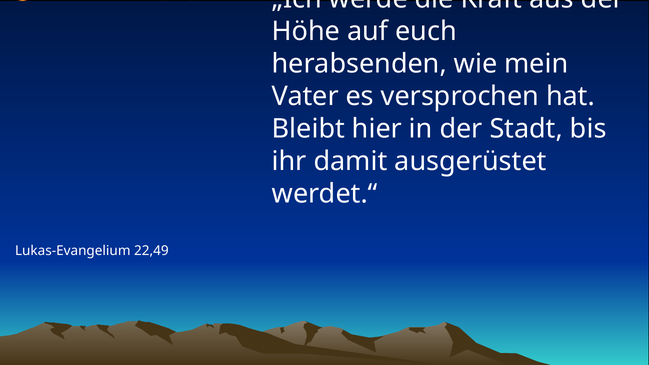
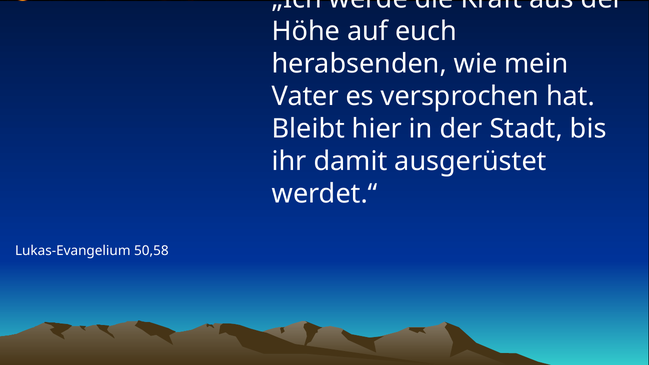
22,49: 22,49 -> 50,58
